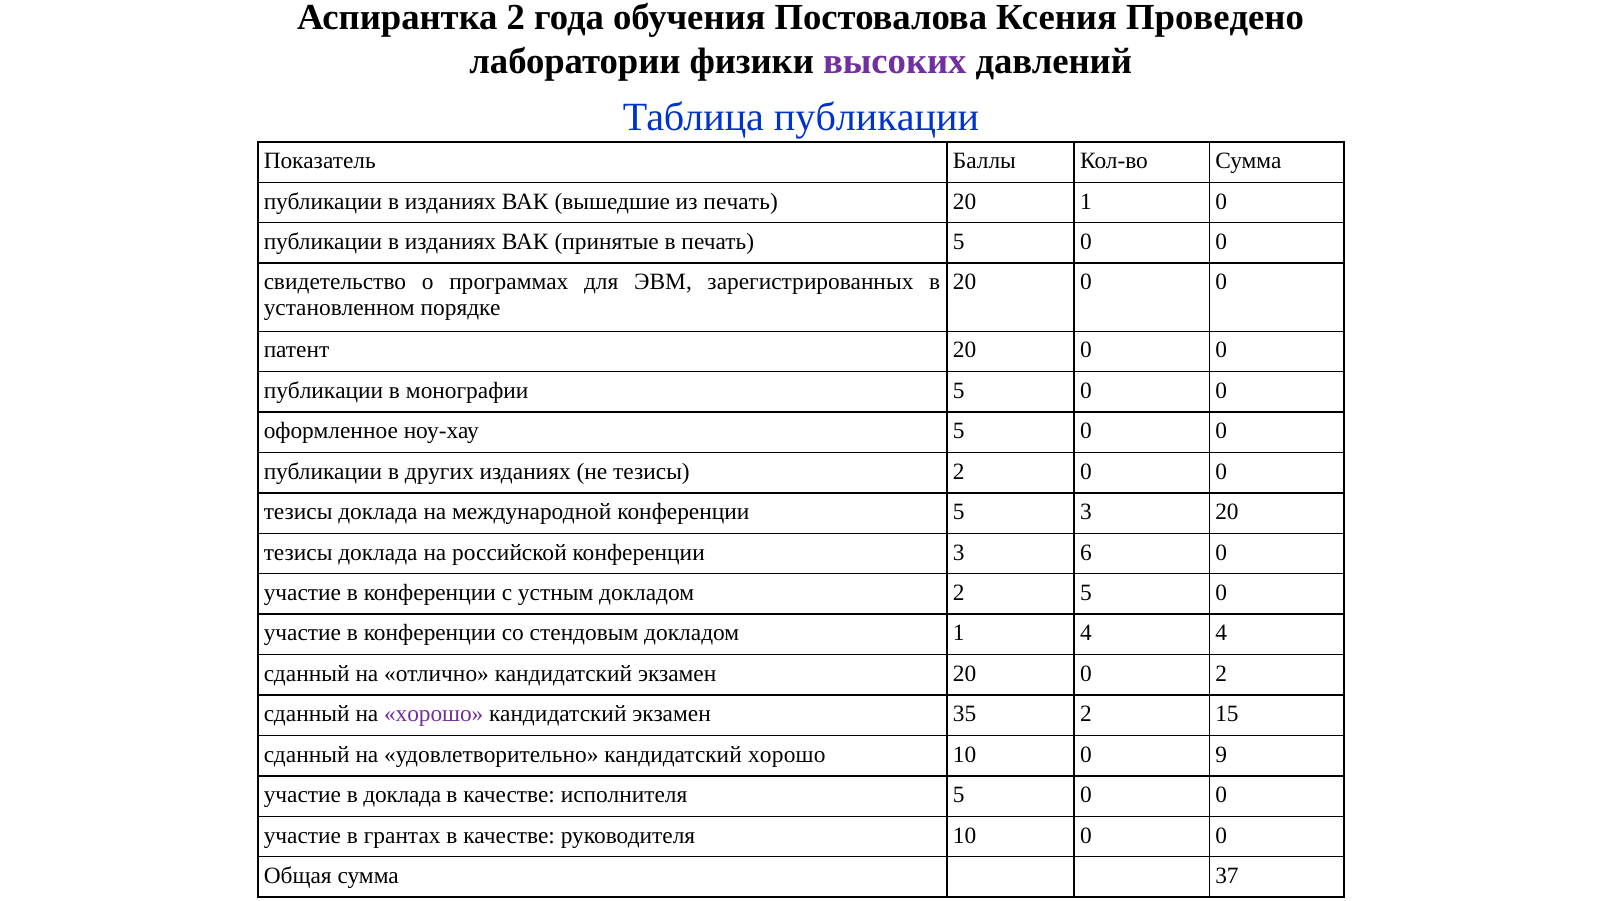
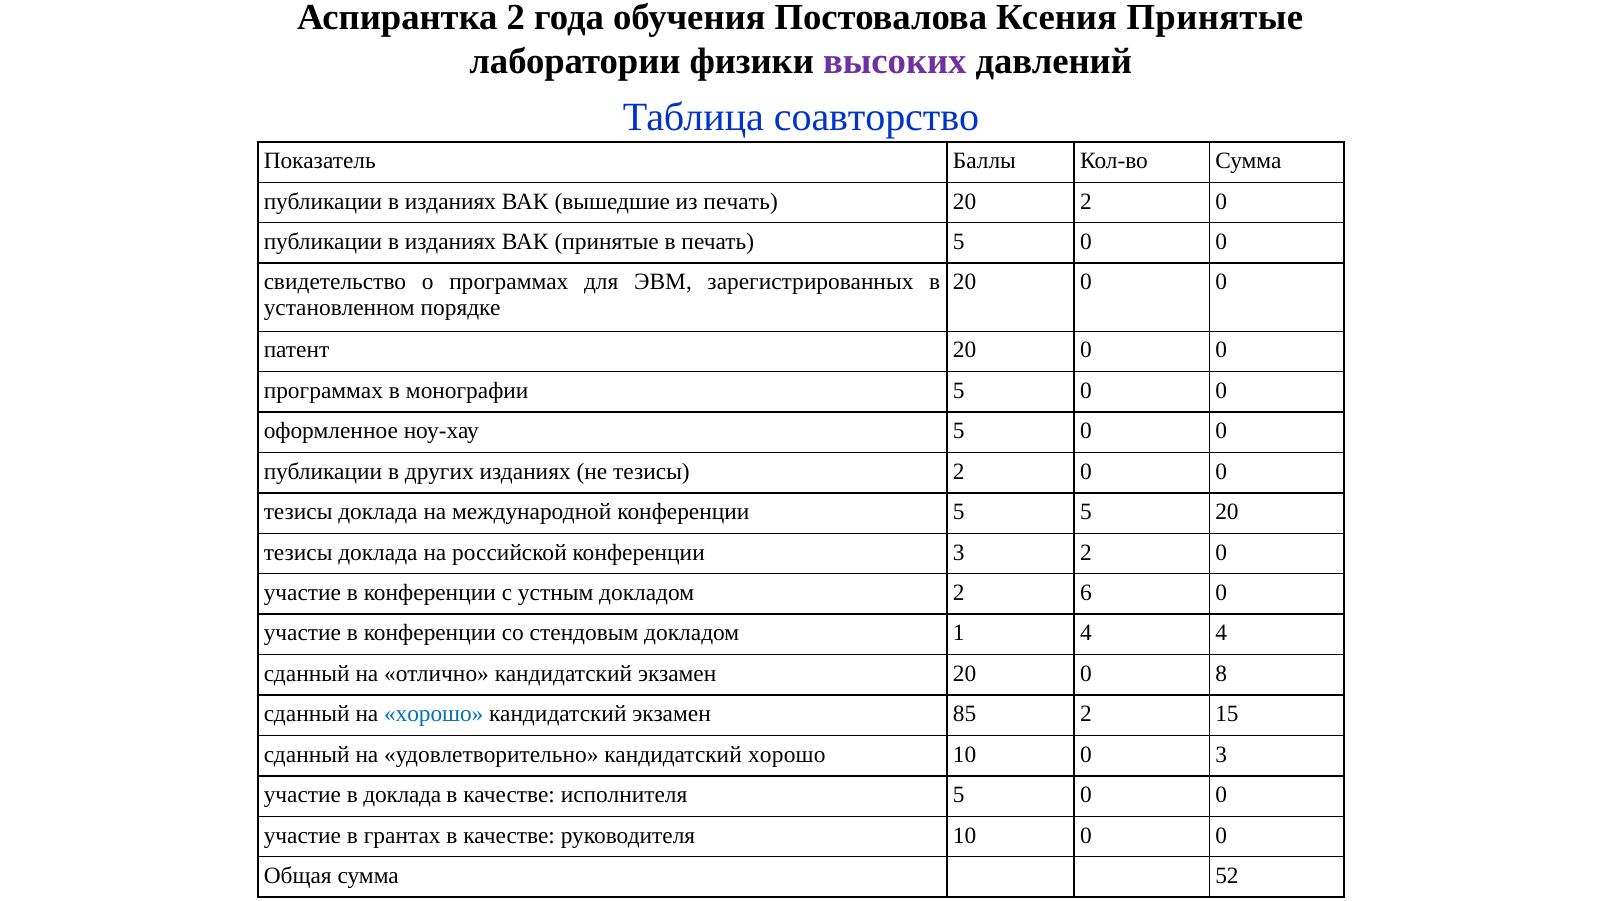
Ксения Проведено: Проведено -> Принятые
Таблица публикации: публикации -> соавторство
20 1: 1 -> 2
публикации at (323, 391): публикации -> программах
5 3: 3 -> 5
3 6: 6 -> 2
2 5: 5 -> 6
0 2: 2 -> 8
хорошо at (434, 714) colour: purple -> blue
35: 35 -> 85
0 9: 9 -> 3
37: 37 -> 52
